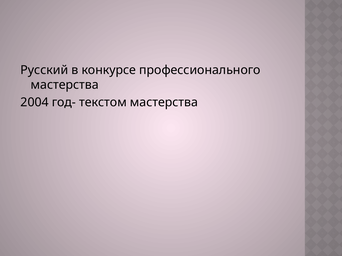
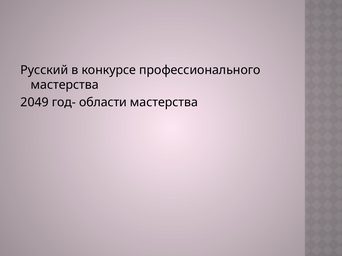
2004: 2004 -> 2049
текстом: текстом -> области
